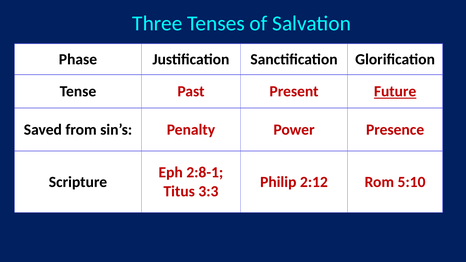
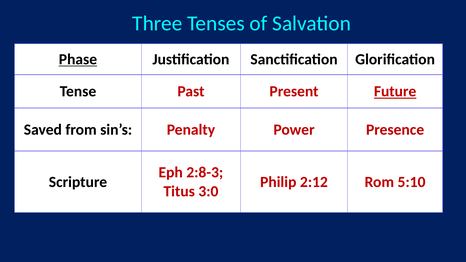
Phase underline: none -> present
2:8-1: 2:8-1 -> 2:8-3
3:3: 3:3 -> 3:0
